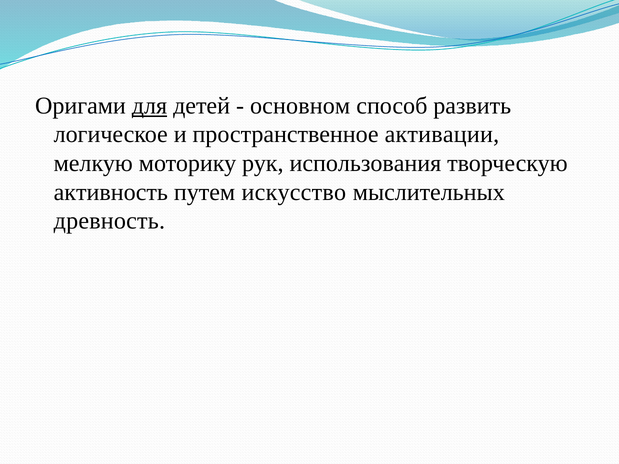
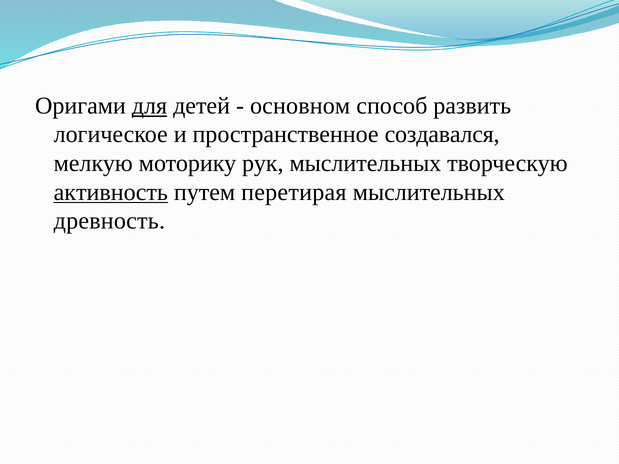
активации: активации -> создавался
рук использования: использования -> мыслительных
активность underline: none -> present
искусство: искусство -> перетирая
